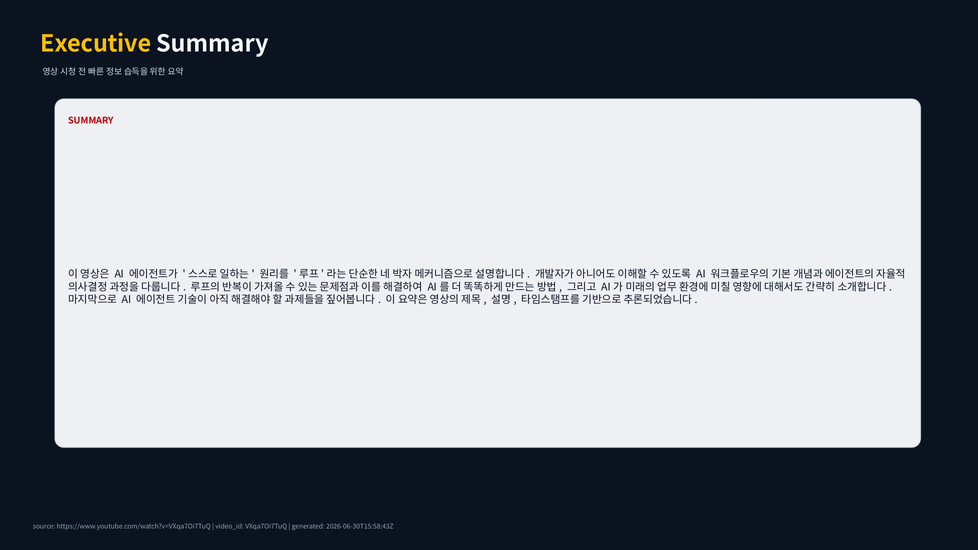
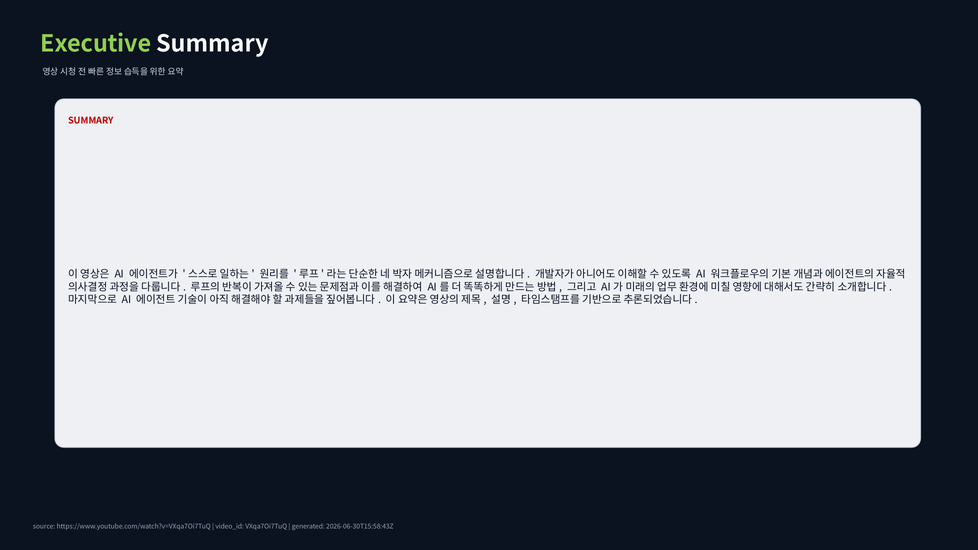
Executive colour: yellow -> light green
